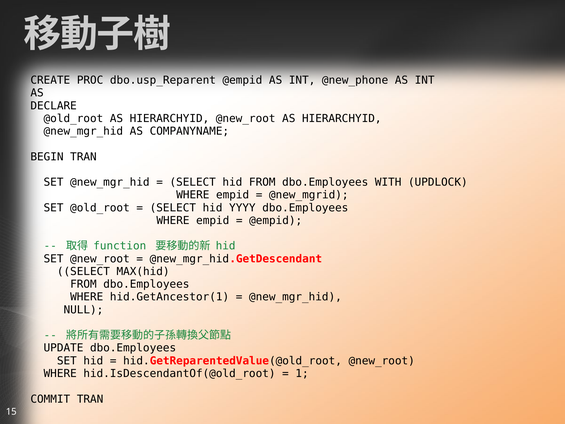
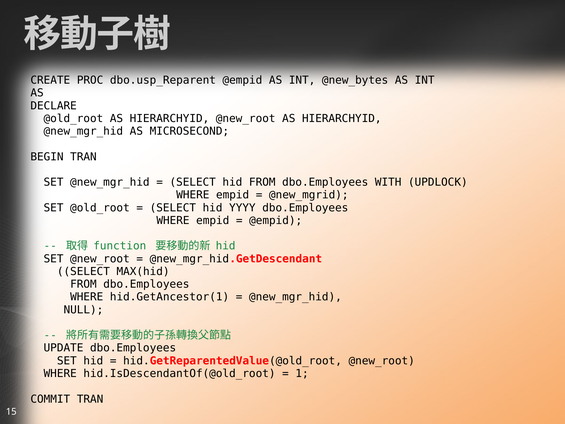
@new_phone: @new_phone -> @new_bytes
COMPANYNAME: COMPANYNAME -> MICROSECOND
